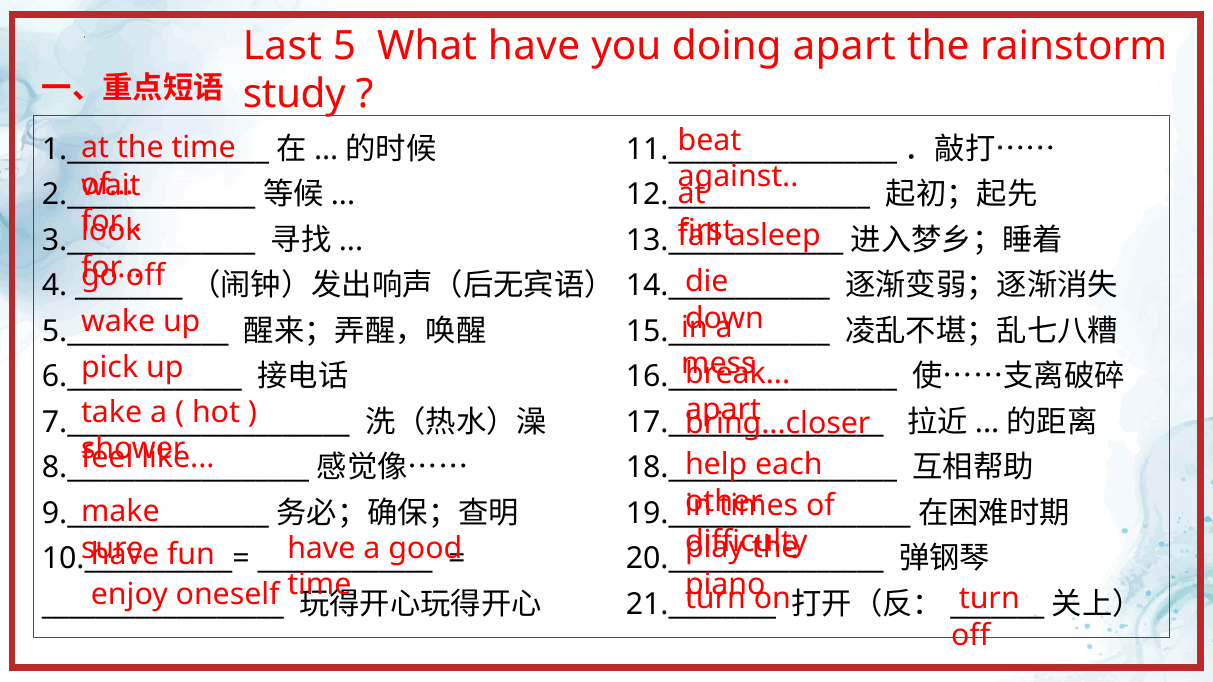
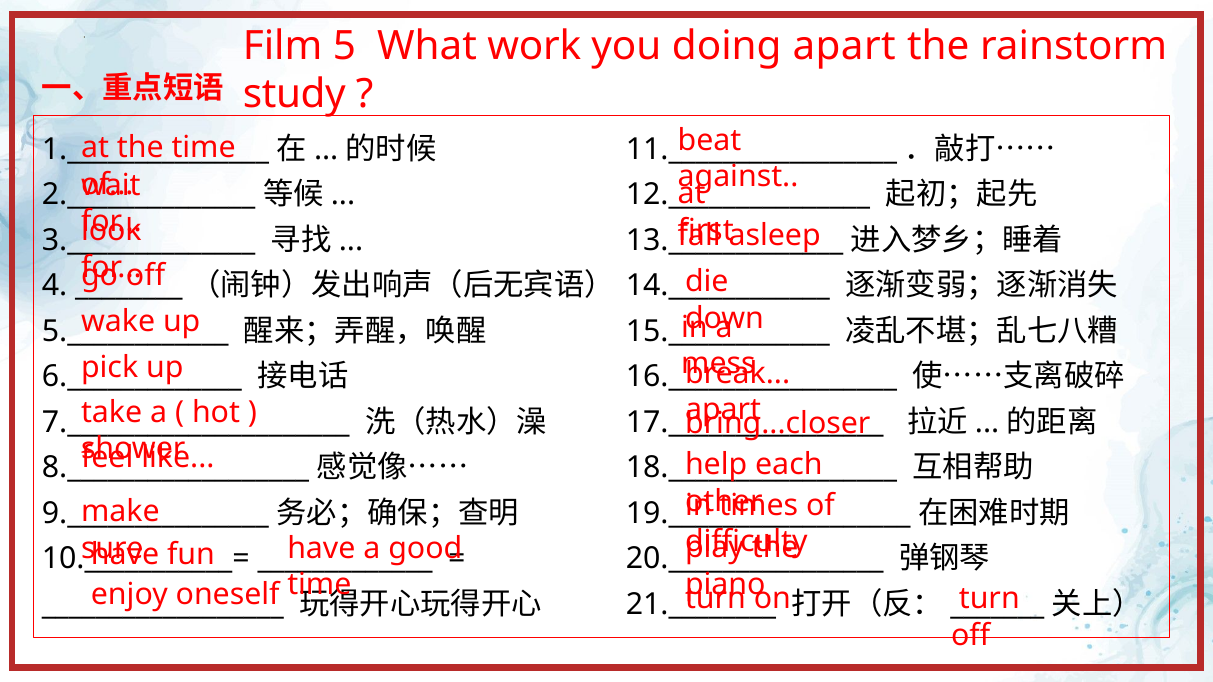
Last: Last -> Film
What have: have -> work
